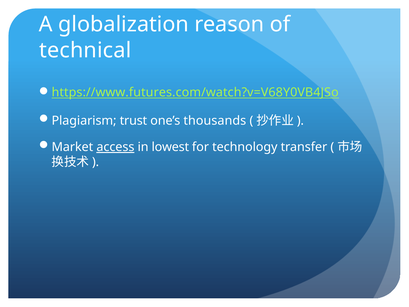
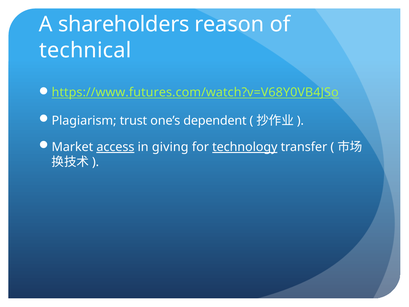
globalization: globalization -> shareholders
thousands: thousands -> dependent
lowest: lowest -> giving
technology underline: none -> present
